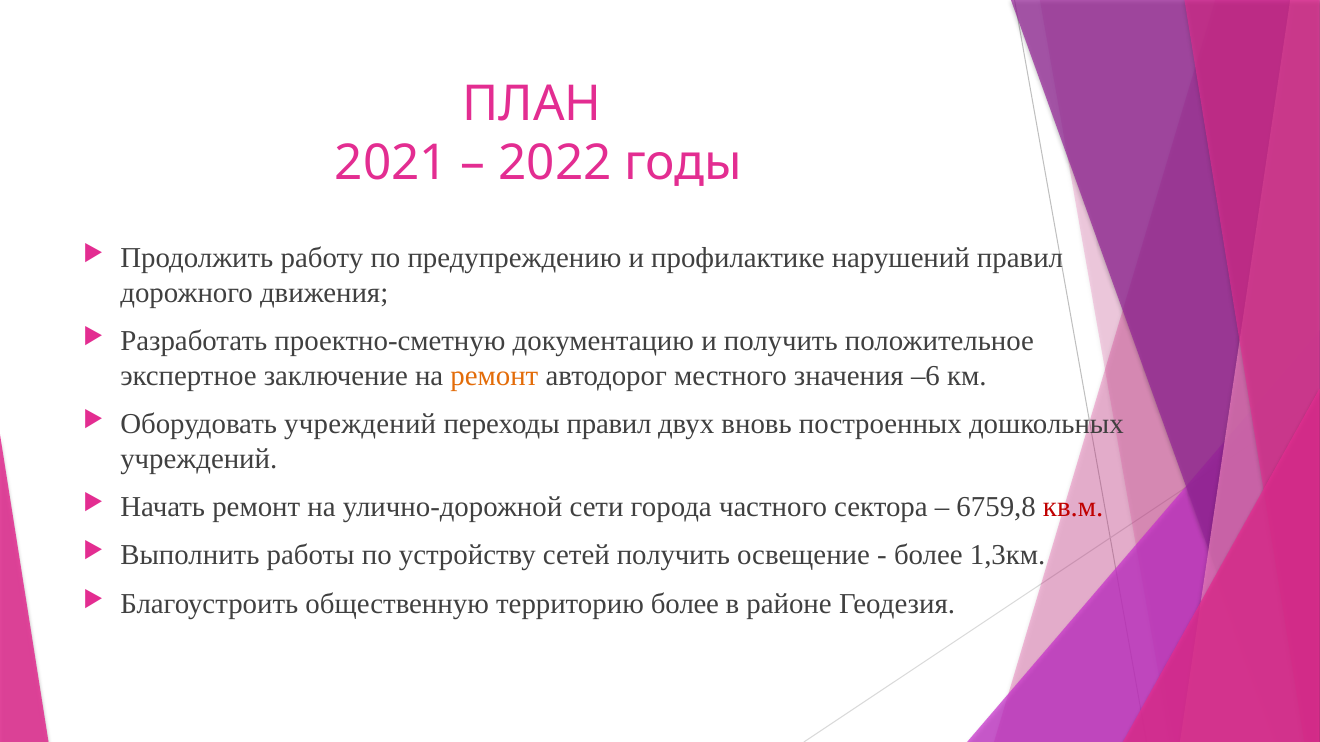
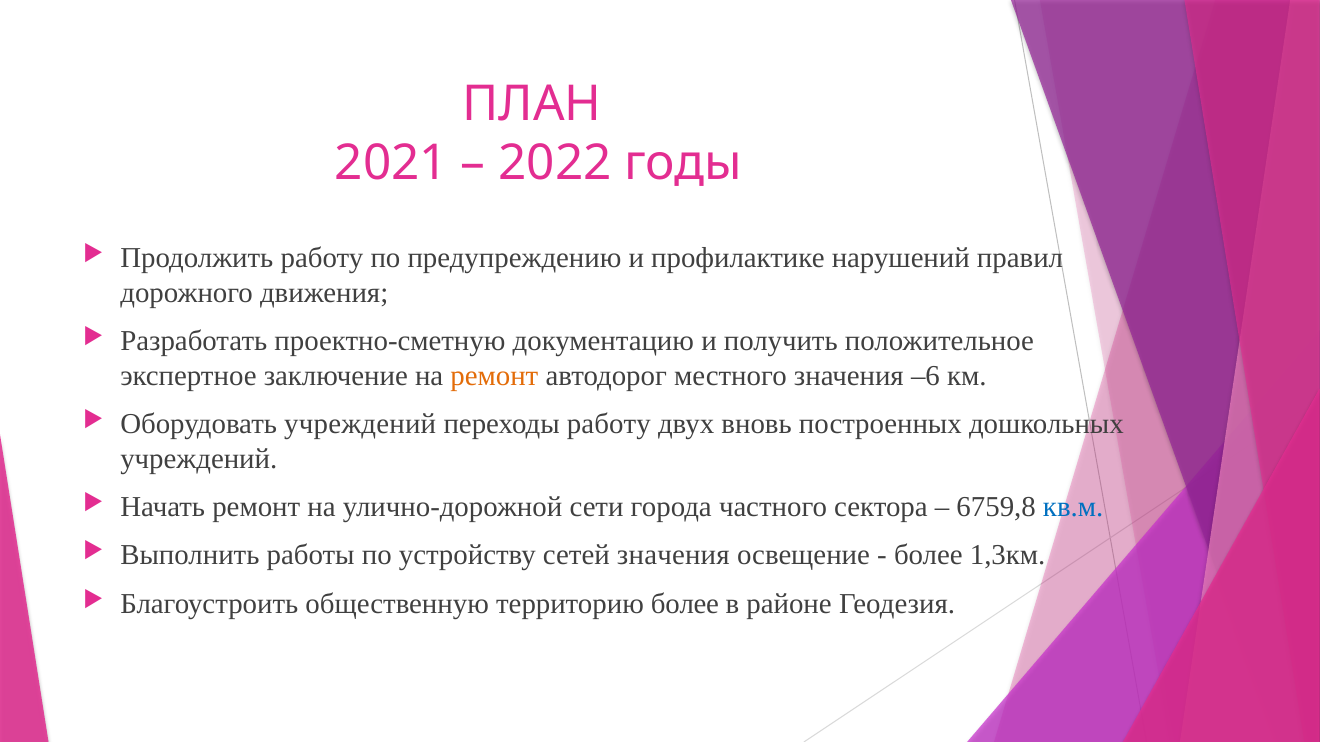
переходы правил: правил -> работу
кв.м colour: red -> blue
сетей получить: получить -> значения
